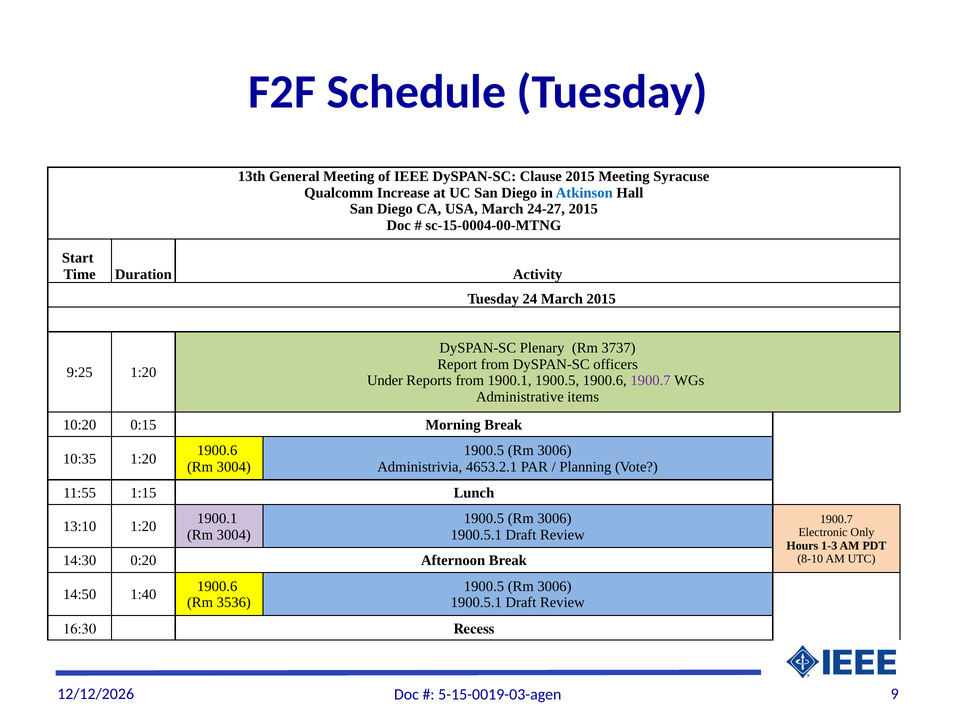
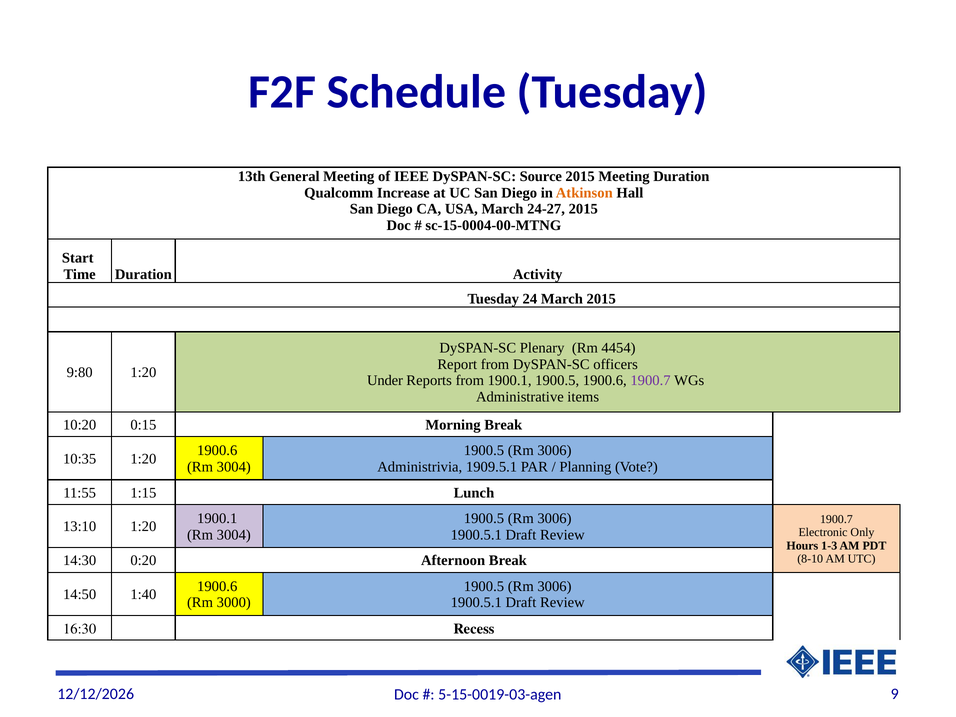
Clause: Clause -> Source
Meeting Syracuse: Syracuse -> Duration
Atkinson colour: blue -> orange
3737: 3737 -> 4454
9:25: 9:25 -> 9:80
4653.2.1: 4653.2.1 -> 1909.5.1
3536: 3536 -> 3000
